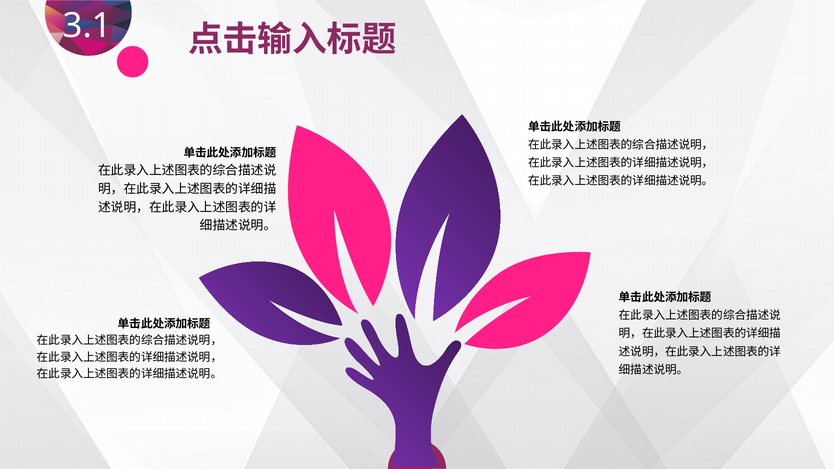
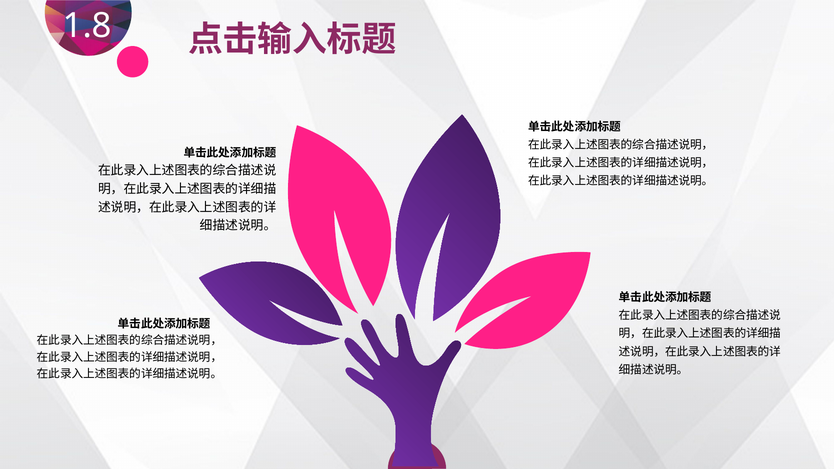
3.1: 3.1 -> 1.8
